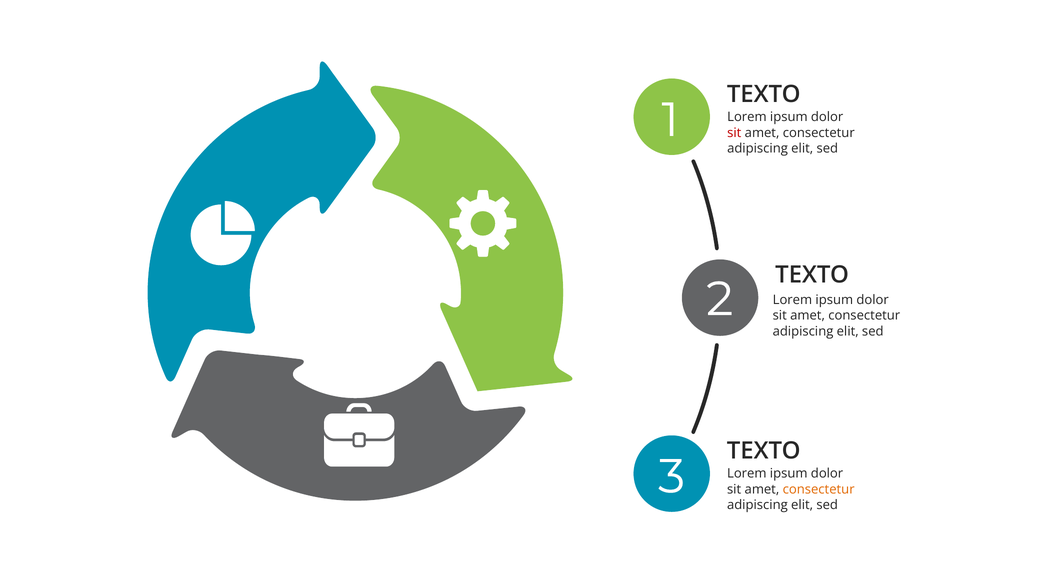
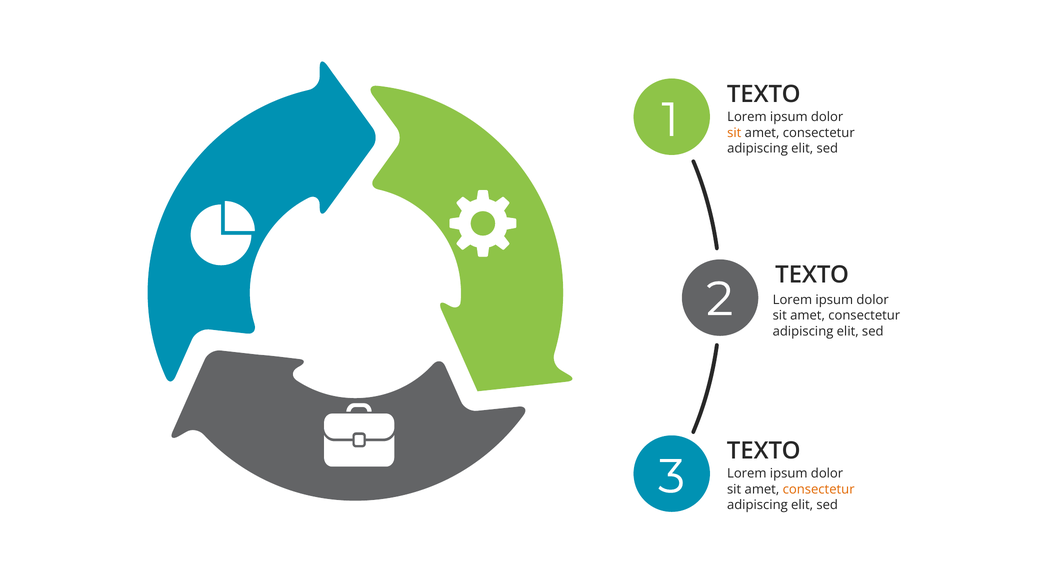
sit at (734, 133) colour: red -> orange
